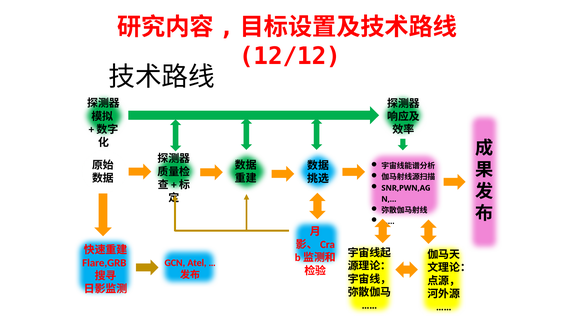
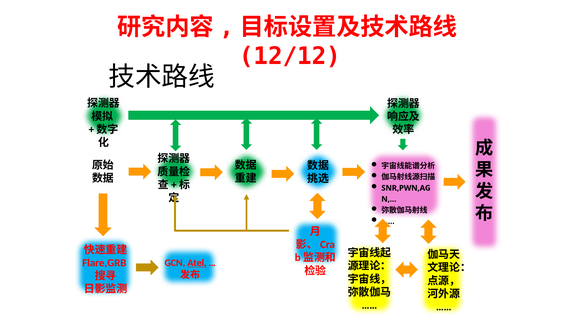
Atel underline: none -> present
